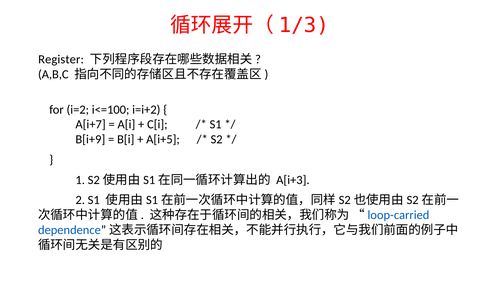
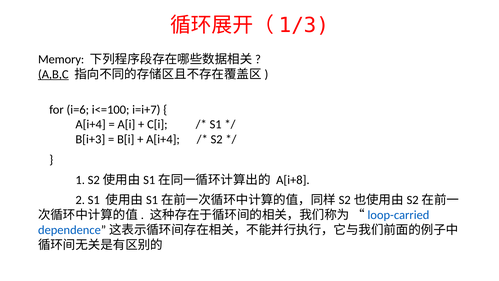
Register: Register -> Memory
A,B,C underline: none -> present
i=2: i=2 -> i=6
i=i+2: i=i+2 -> i=i+7
A[i+7 at (91, 124): A[i+7 -> A[i+4
B[i+9: B[i+9 -> B[i+3
A[i+5 at (163, 139): A[i+5 -> A[i+4
A[i+3: A[i+3 -> A[i+8
